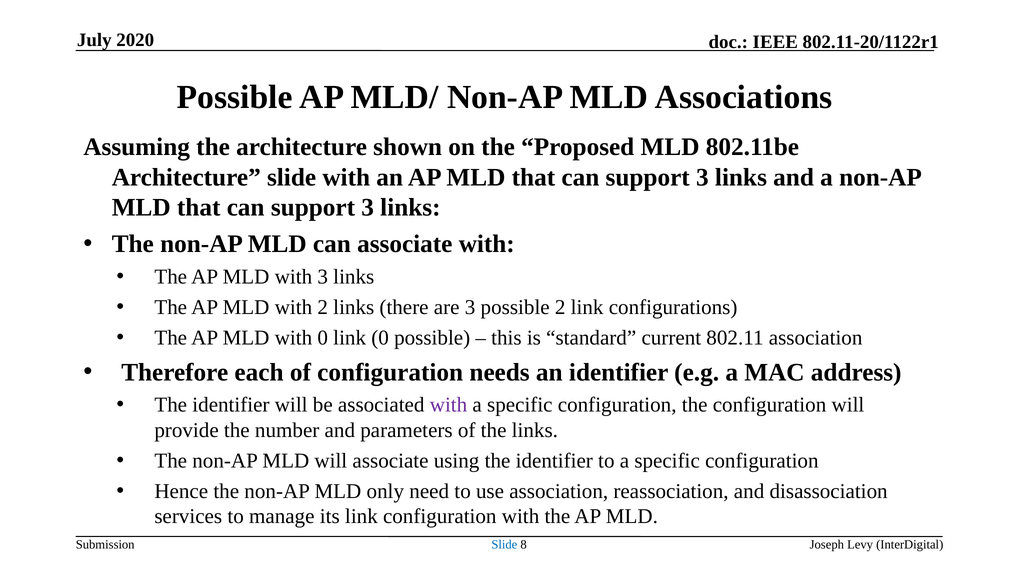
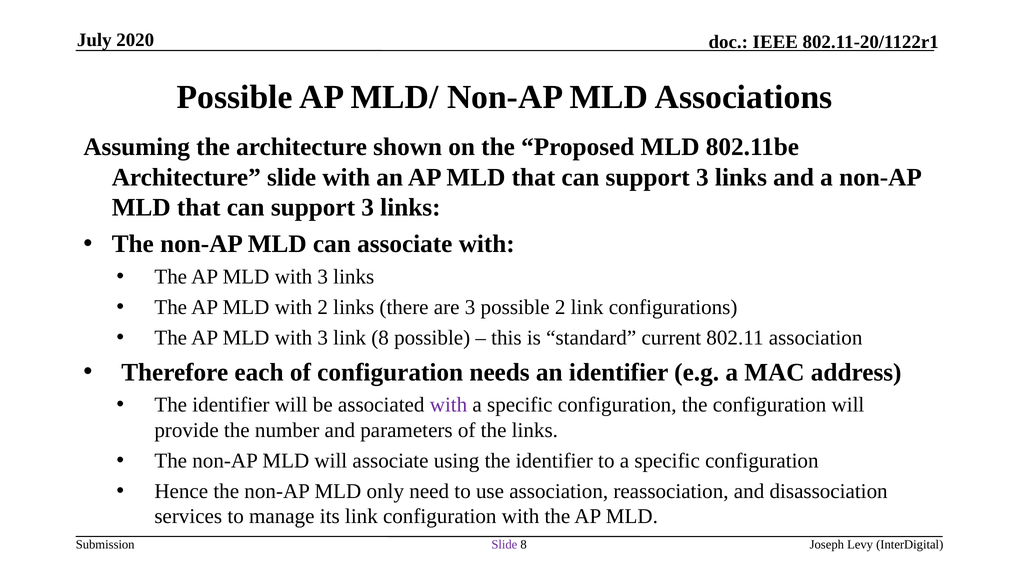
0 at (323, 338): 0 -> 3
link 0: 0 -> 8
Slide at (504, 545) colour: blue -> purple
